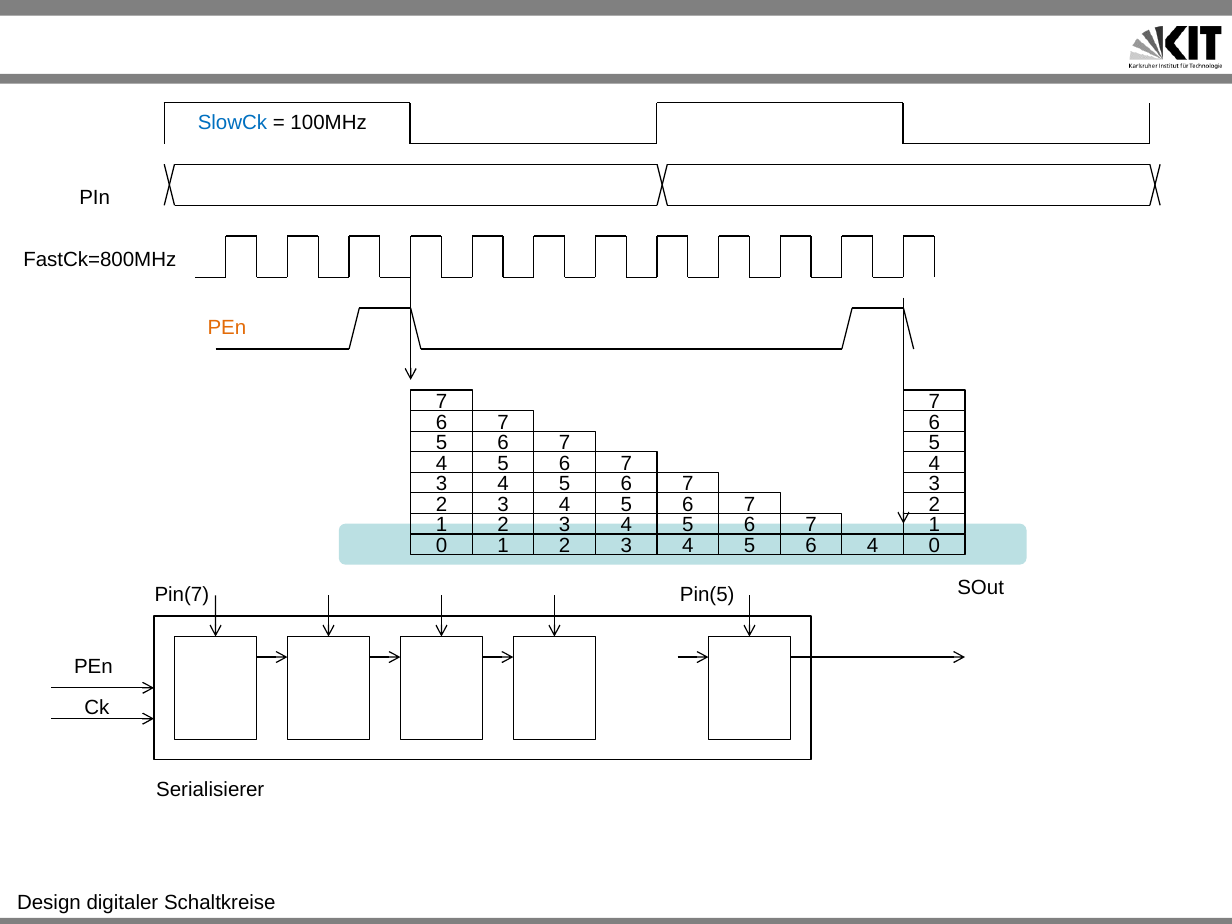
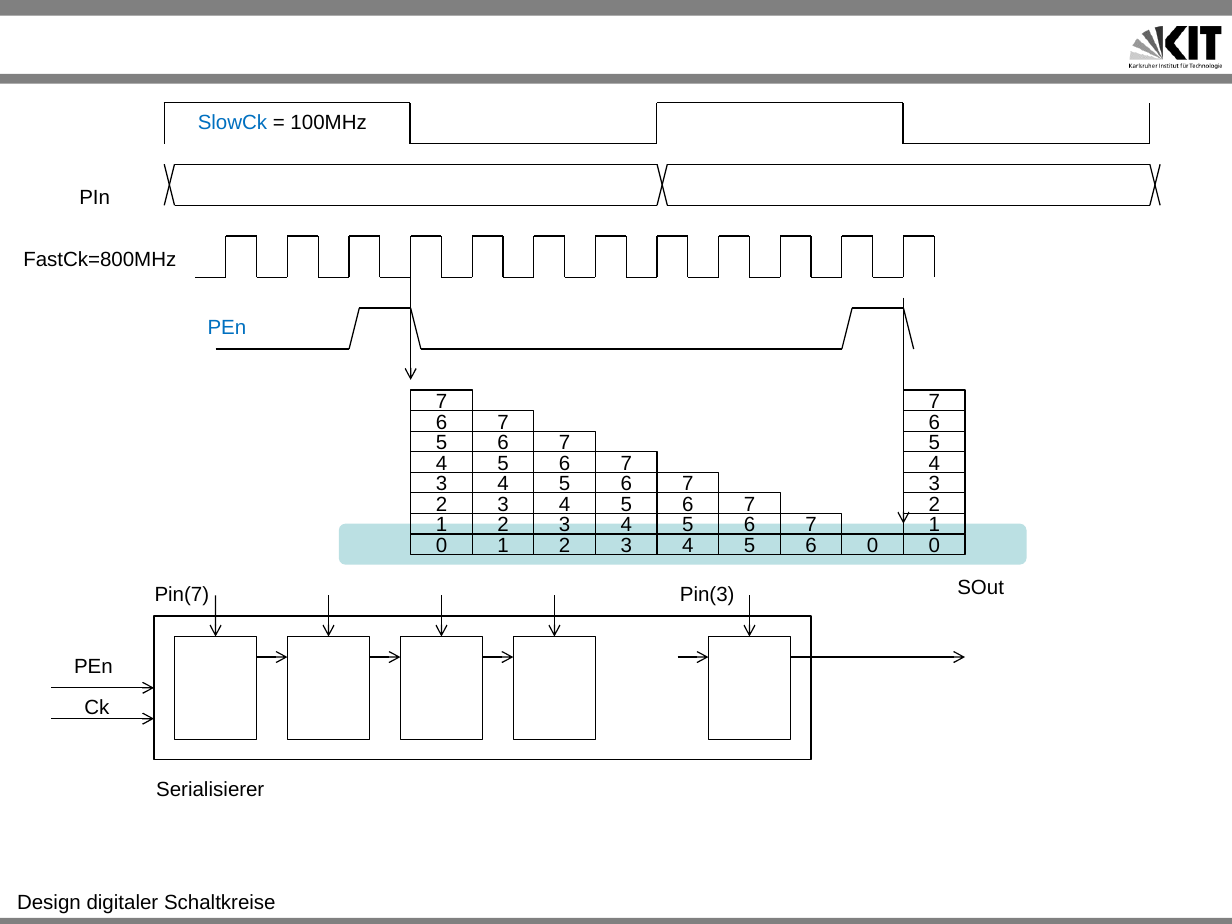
PEn at (227, 328) colour: orange -> blue
6 4: 4 -> 0
Pin(5: Pin(5 -> Pin(3
